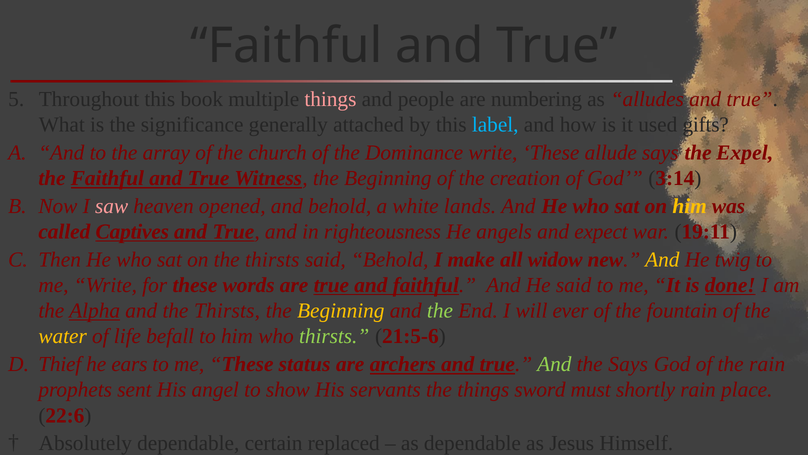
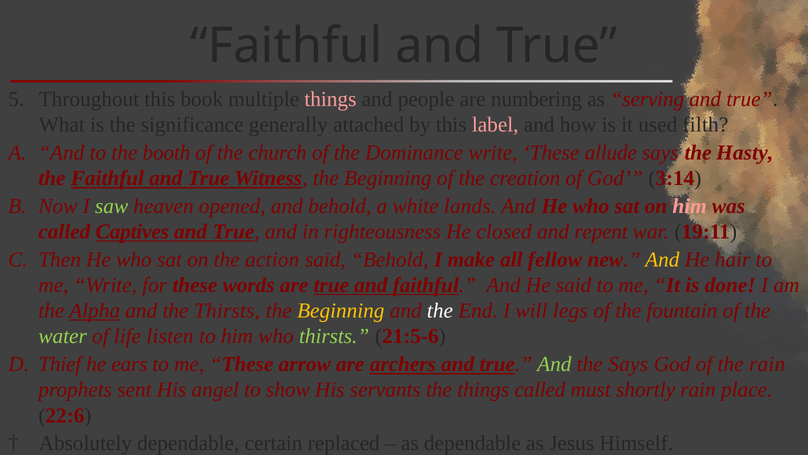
alludes: alludes -> serving
label colour: light blue -> pink
gifts: gifts -> filth
array: array -> booth
Expel: Expel -> Hasty
saw colour: pink -> light green
him at (690, 206) colour: yellow -> pink
angels: angels -> closed
expect: expect -> repent
on the thirsts: thirsts -> action
widow: widow -> fellow
twig: twig -> hair
done underline: present -> none
the at (440, 311) colour: light green -> white
ever: ever -> legs
water colour: yellow -> light green
befall: befall -> listen
status: status -> arrow
things sword: sword -> called
